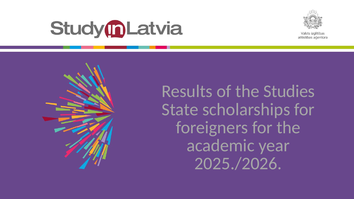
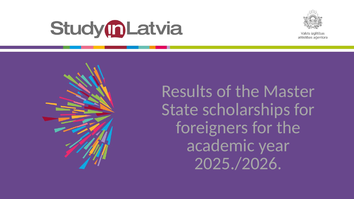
Studies: Studies -> Master
